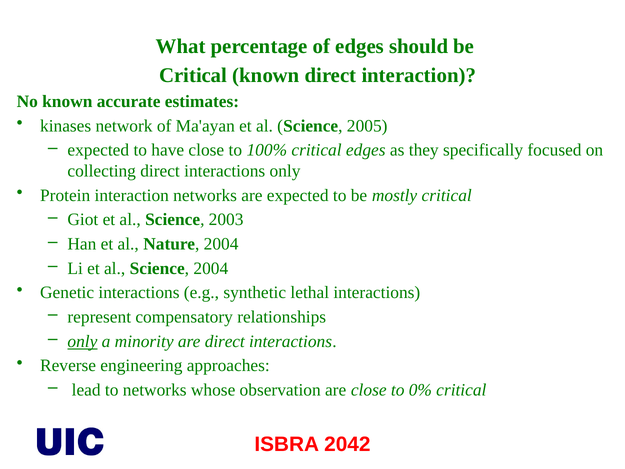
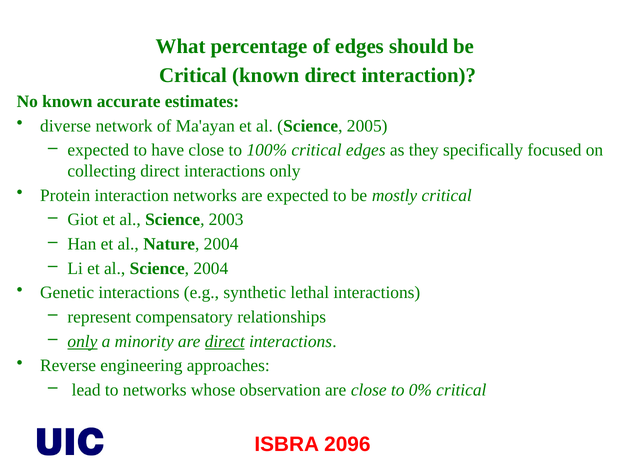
kinases: kinases -> diverse
direct at (225, 341) underline: none -> present
2042: 2042 -> 2096
